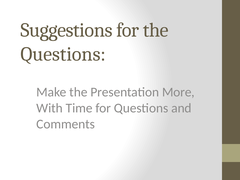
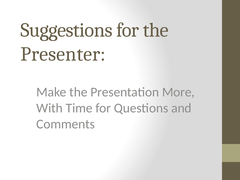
Questions at (63, 54): Questions -> Presenter
